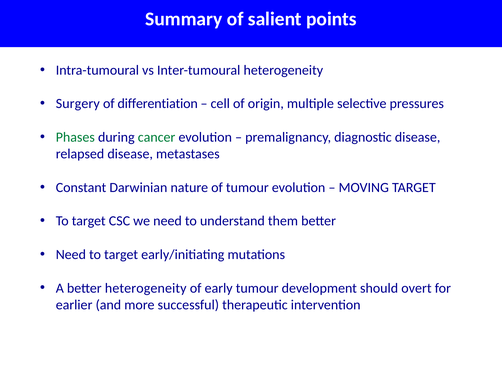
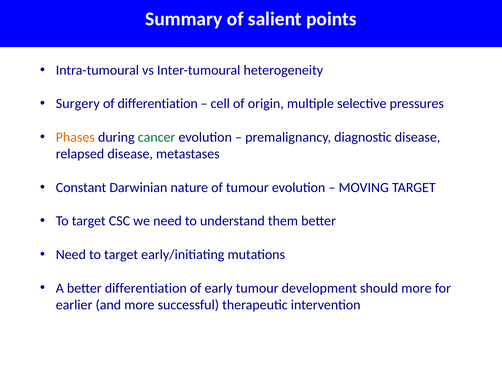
Phases colour: green -> orange
better heterogeneity: heterogeneity -> differentiation
should overt: overt -> more
